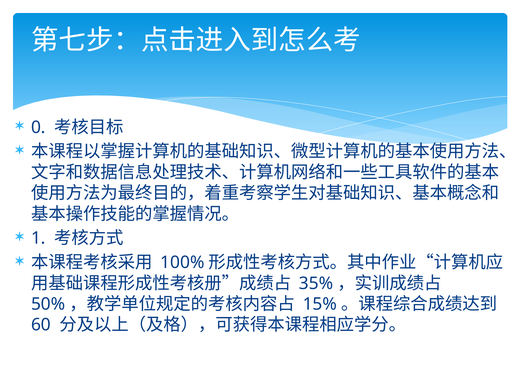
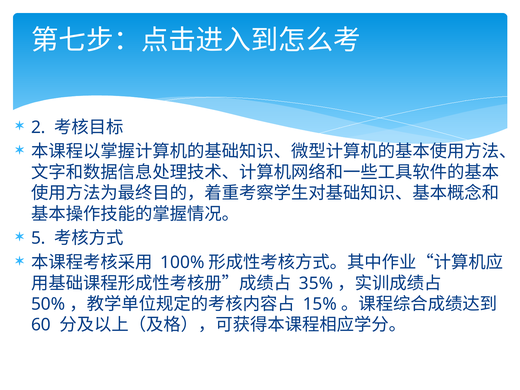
0: 0 -> 2
1: 1 -> 5
